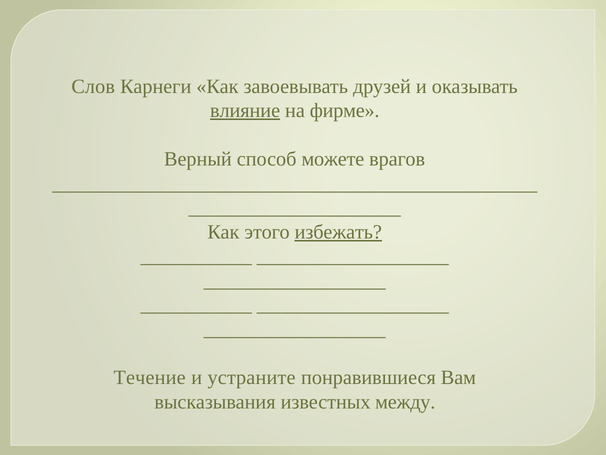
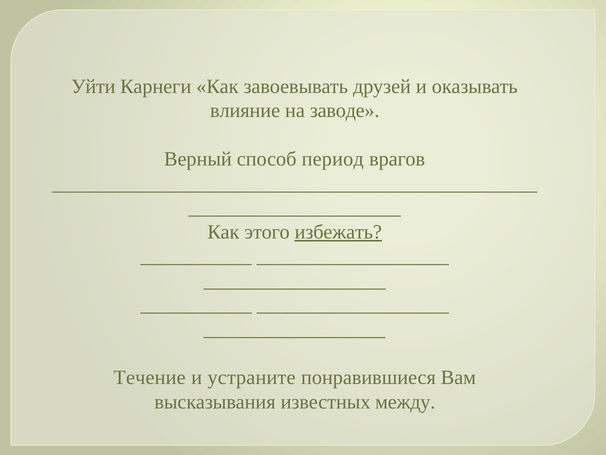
Слов: Слов -> Уйти
влияние underline: present -> none
фирме: фирме -> заводе
можете: можете -> период
